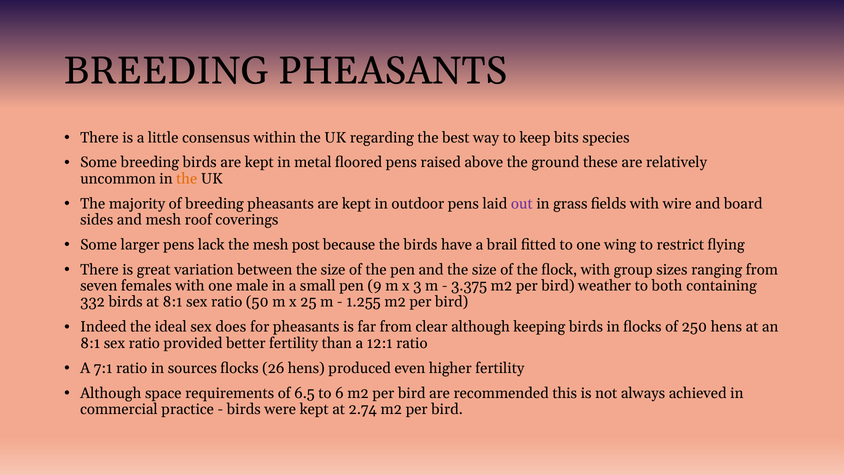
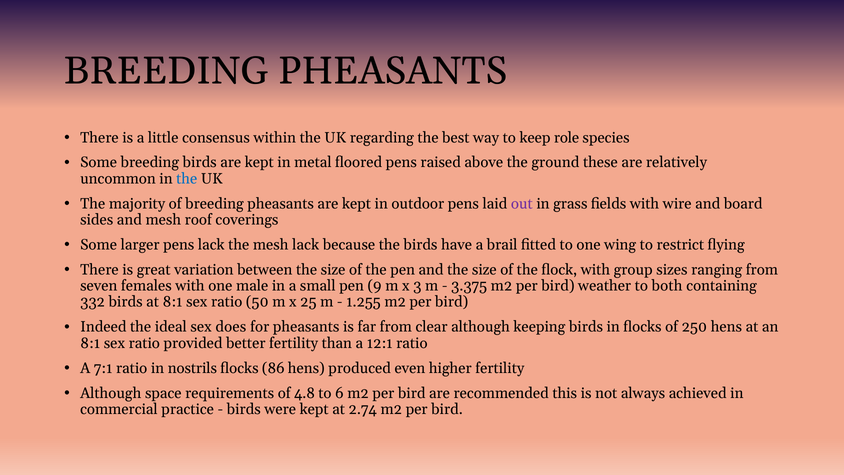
bits: bits -> role
the at (187, 179) colour: orange -> blue
mesh post: post -> lack
sources: sources -> nostrils
26: 26 -> 86
6.5: 6.5 -> 4.8
